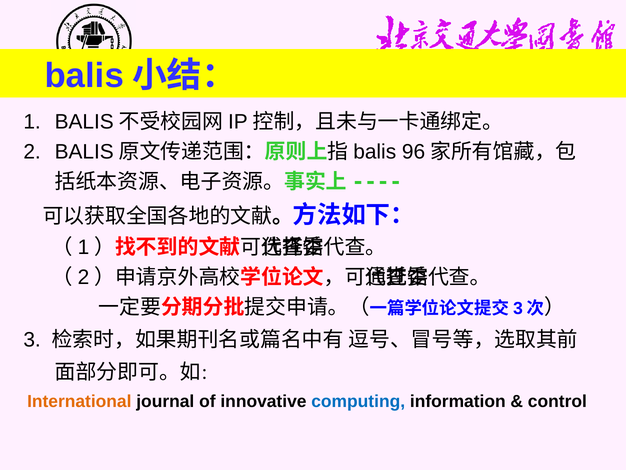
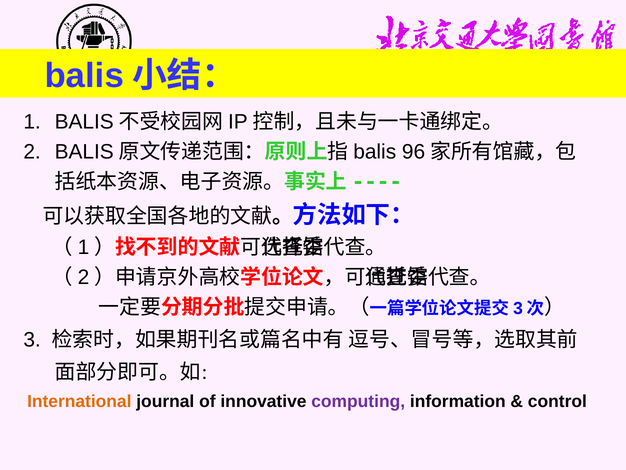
computing colour: blue -> purple
